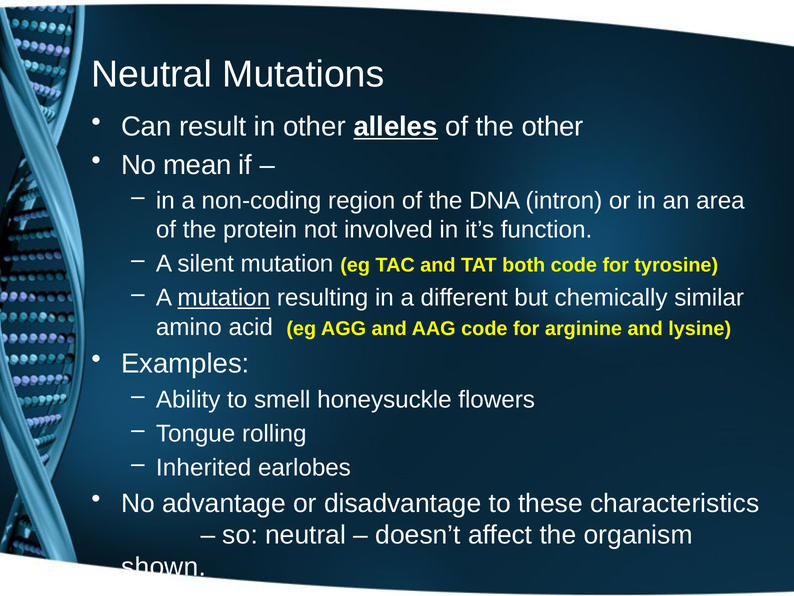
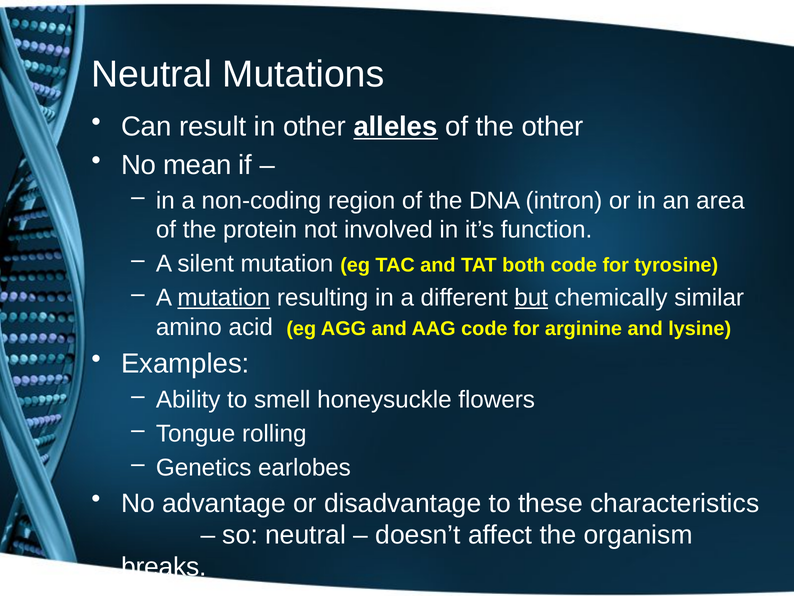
but underline: none -> present
Inherited: Inherited -> Genetics
shown: shown -> breaks
